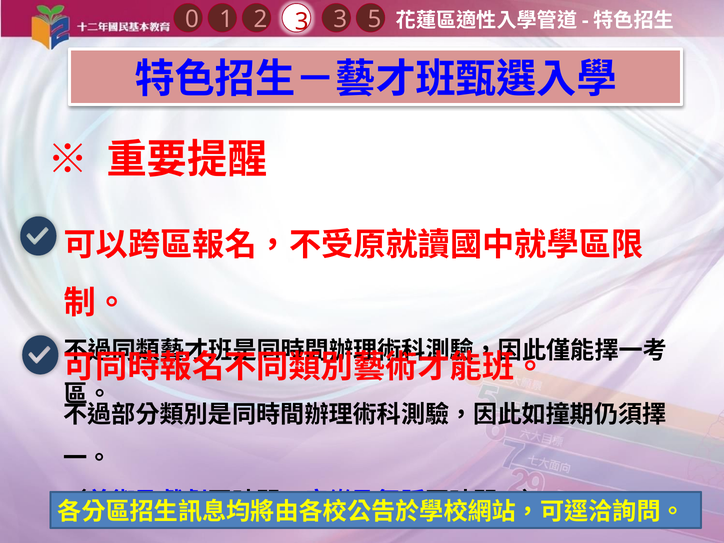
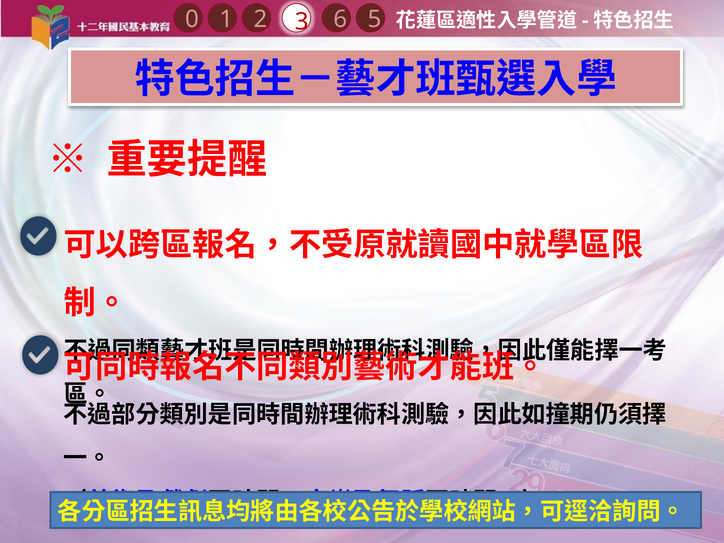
1 3: 3 -> 6
